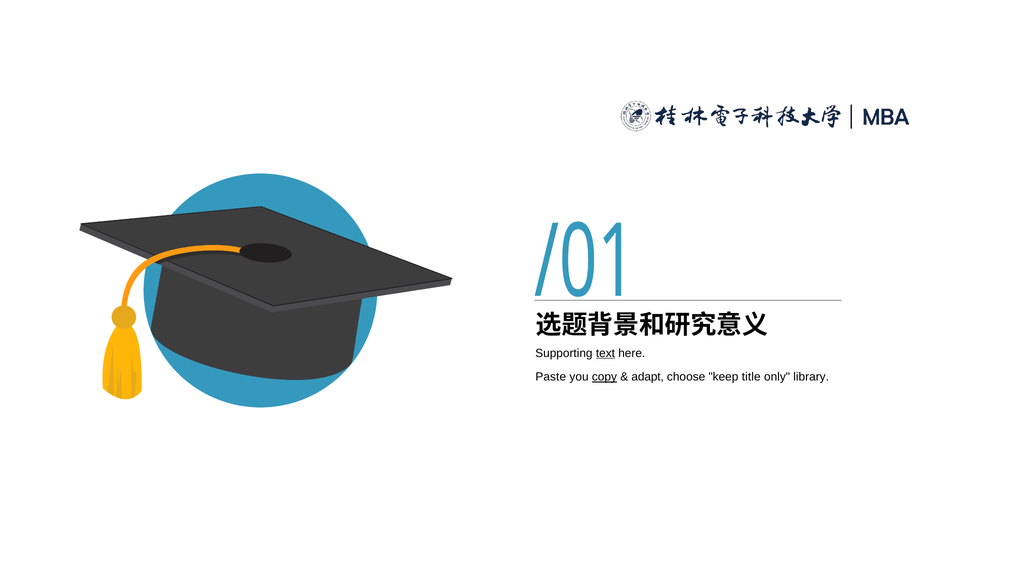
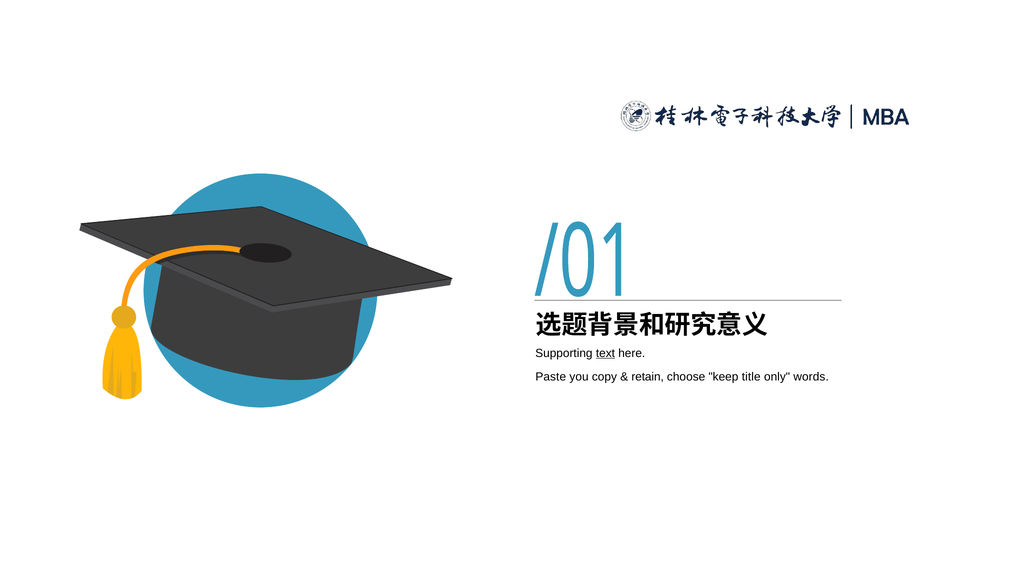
copy underline: present -> none
adapt: adapt -> retain
library: library -> words
